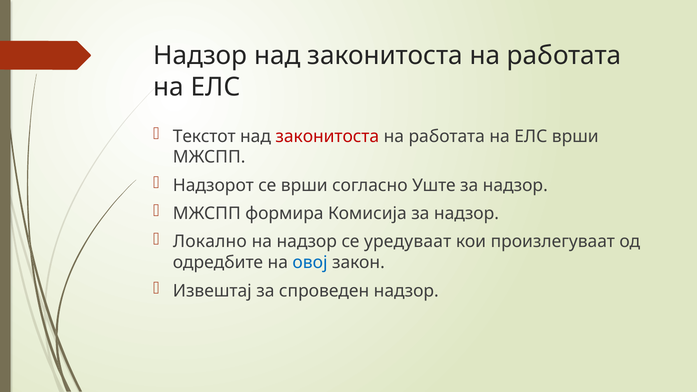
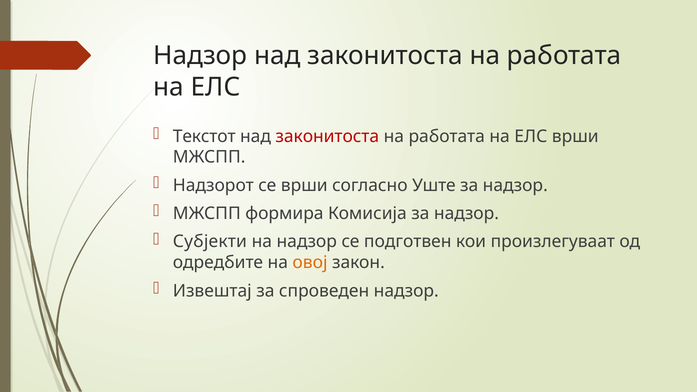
Локално: Локално -> Субјекти
уредуваат: уредуваат -> подготвен
овој colour: blue -> orange
